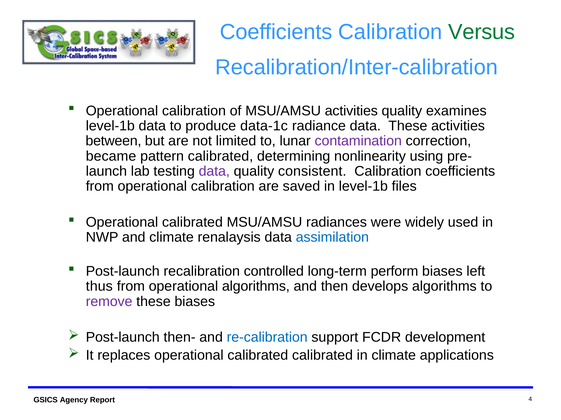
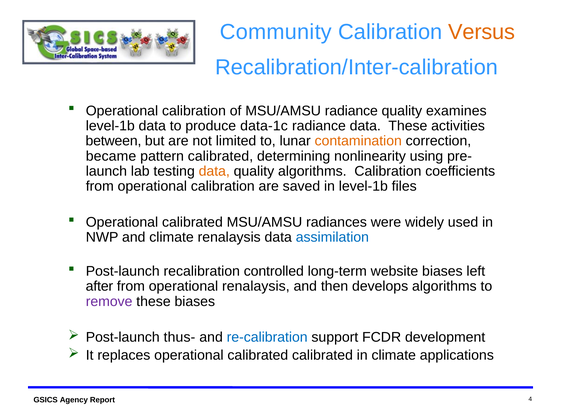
Coefficients at (276, 32): Coefficients -> Community
Versus colour: green -> orange
MSU/AMSU activities: activities -> radiance
contamination colour: purple -> orange
data at (214, 172) colour: purple -> orange
quality consistent: consistent -> algorithms
perform: perform -> website
thus: thus -> after
operational algorithms: algorithms -> renalaysis
then-: then- -> thus-
